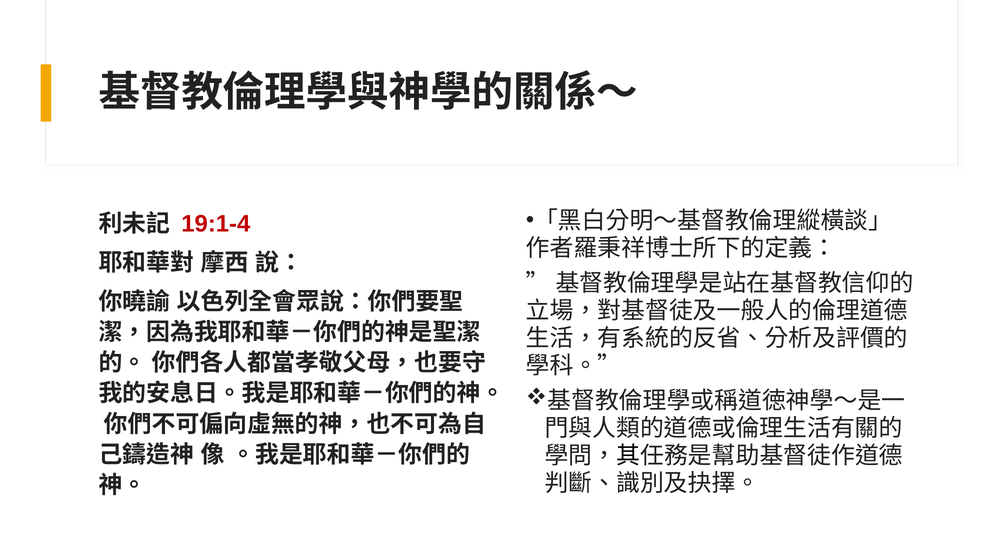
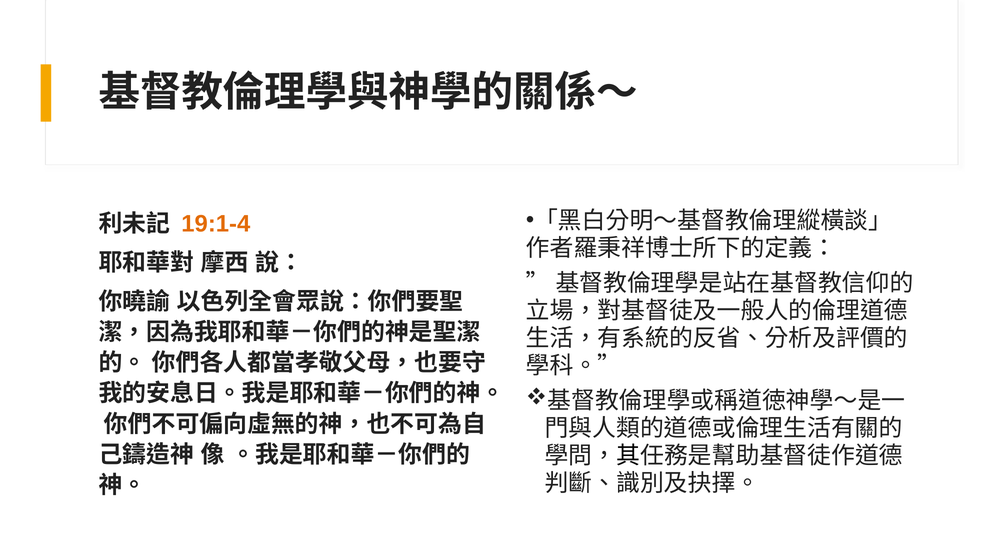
19:1-4 colour: red -> orange
